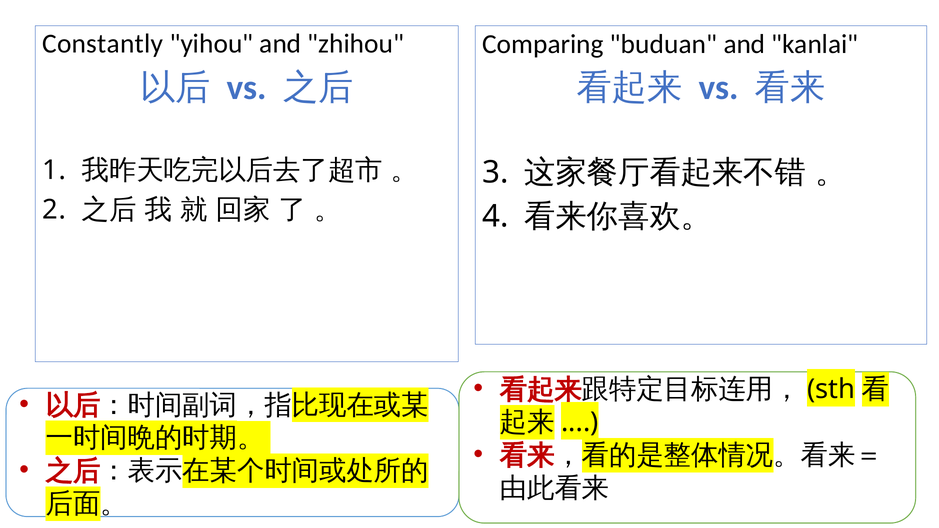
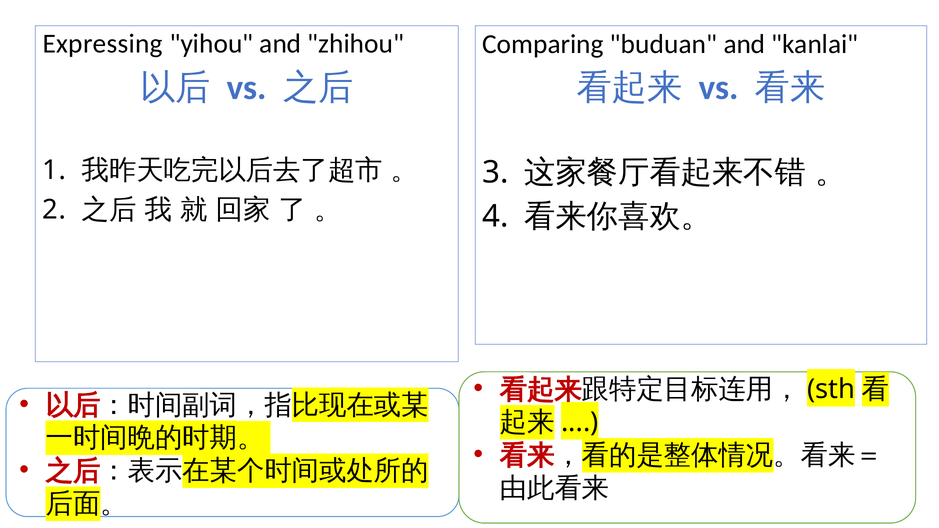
Constantly: Constantly -> Expressing
